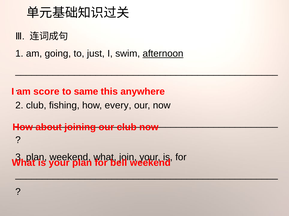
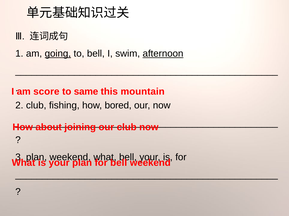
going underline: none -> present
to just: just -> bell
anywhere: anywhere -> mountain
every: every -> bored
join at (128, 158): join -> bell
